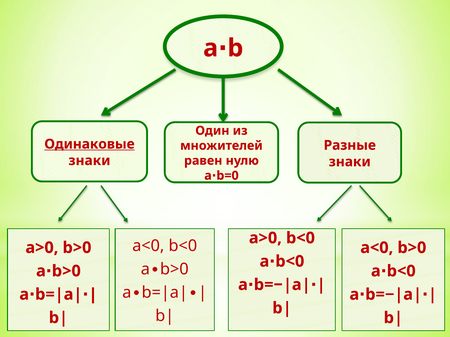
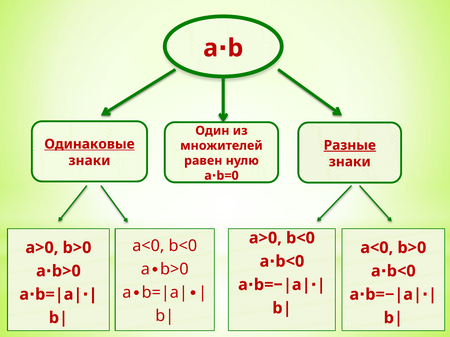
Разные underline: none -> present
